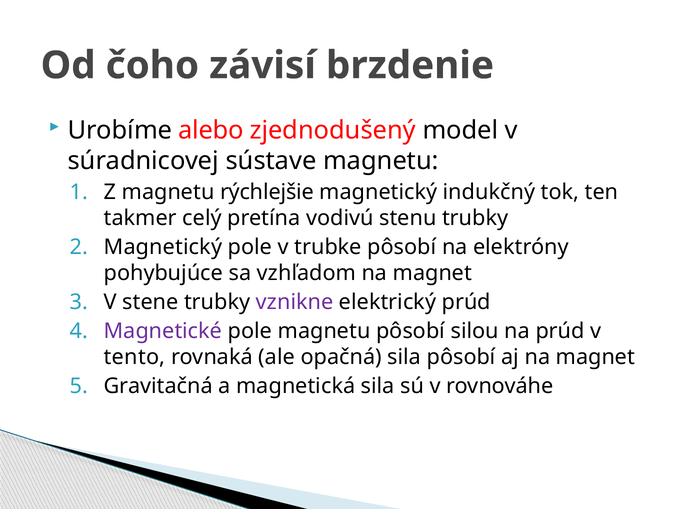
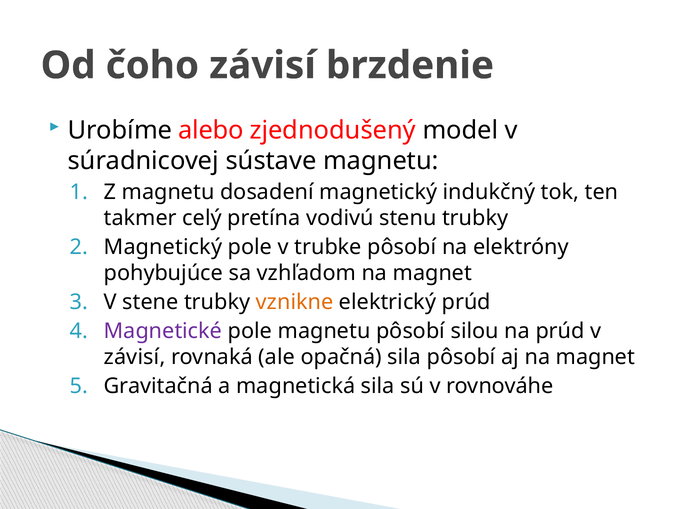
rýchlejšie: rýchlejšie -> dosadení
vznikne colour: purple -> orange
tento at (135, 357): tento -> závisí
